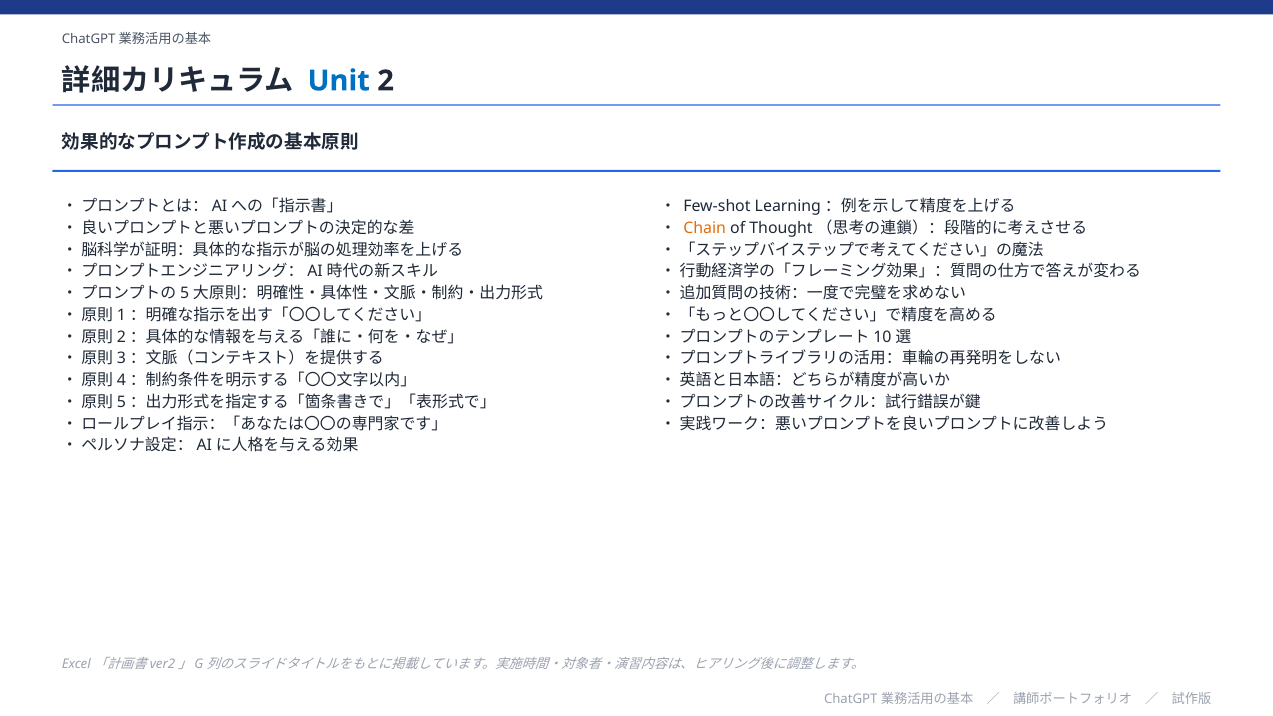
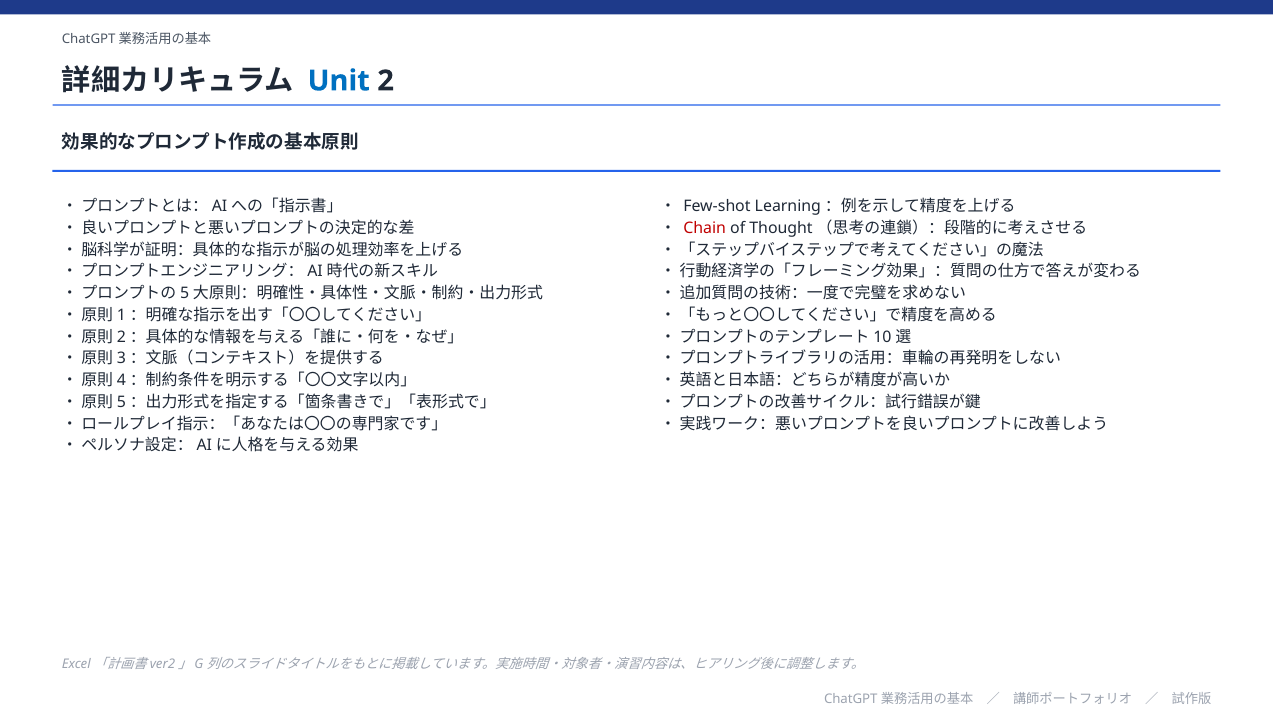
Chain colour: orange -> red
